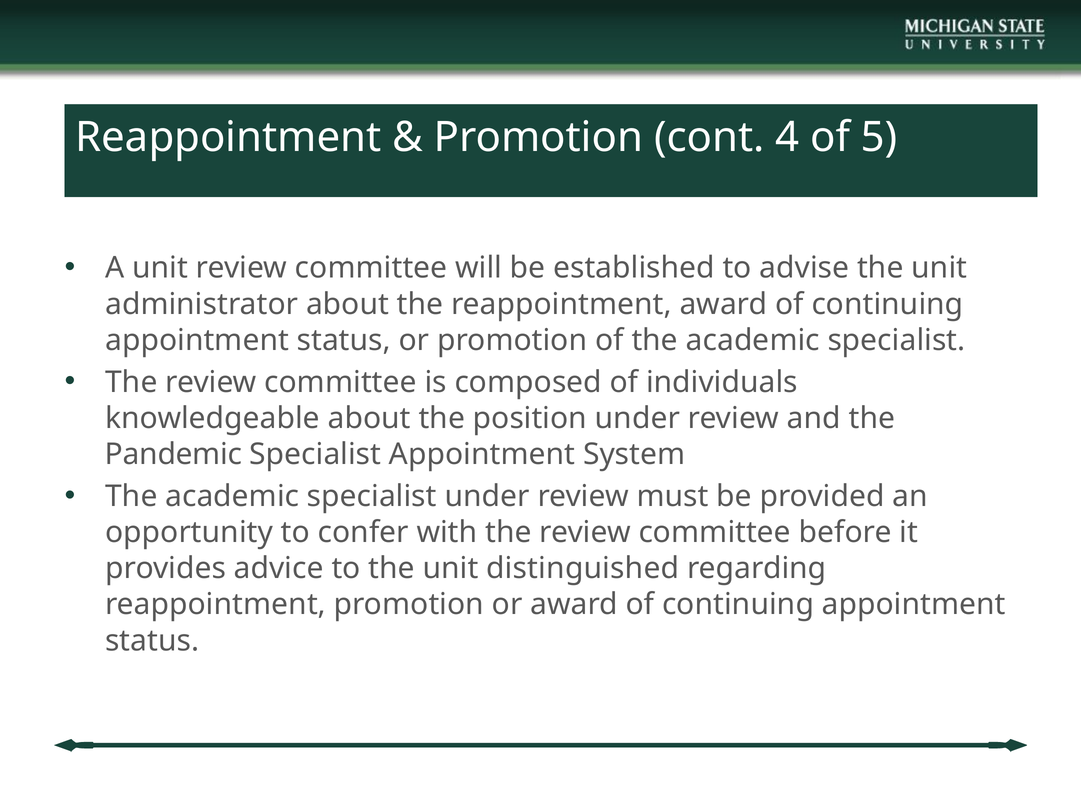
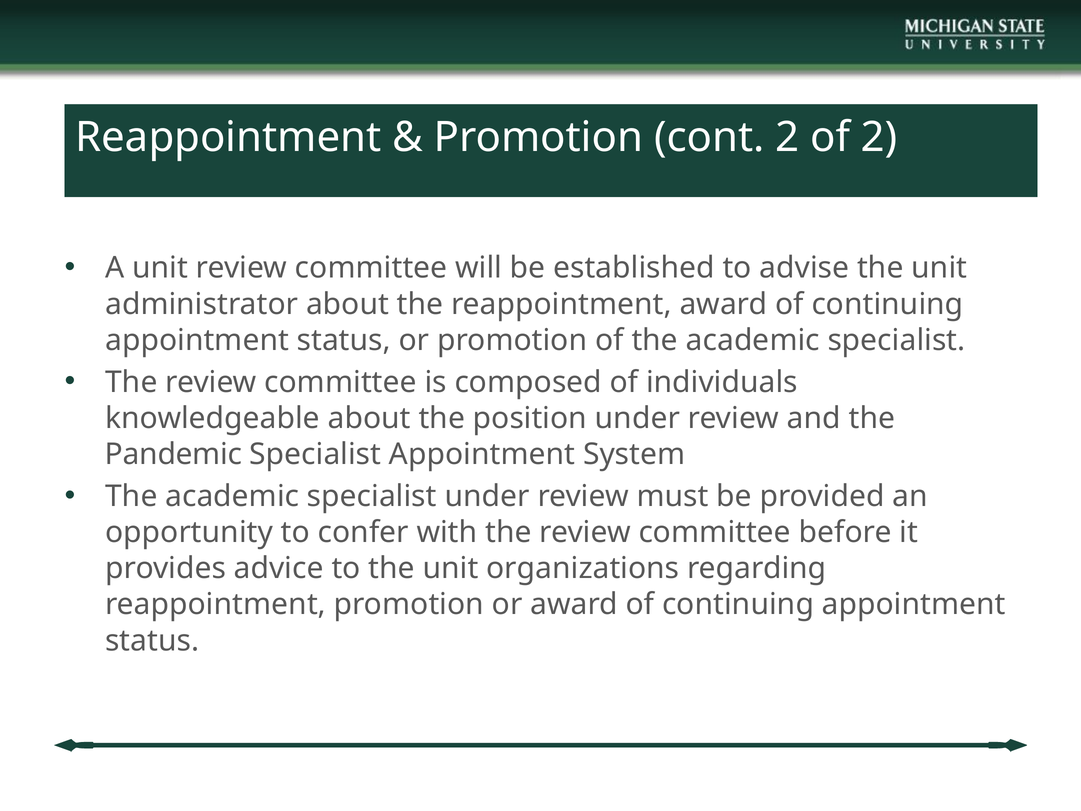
cont 4: 4 -> 2
of 5: 5 -> 2
distinguished: distinguished -> organizations
